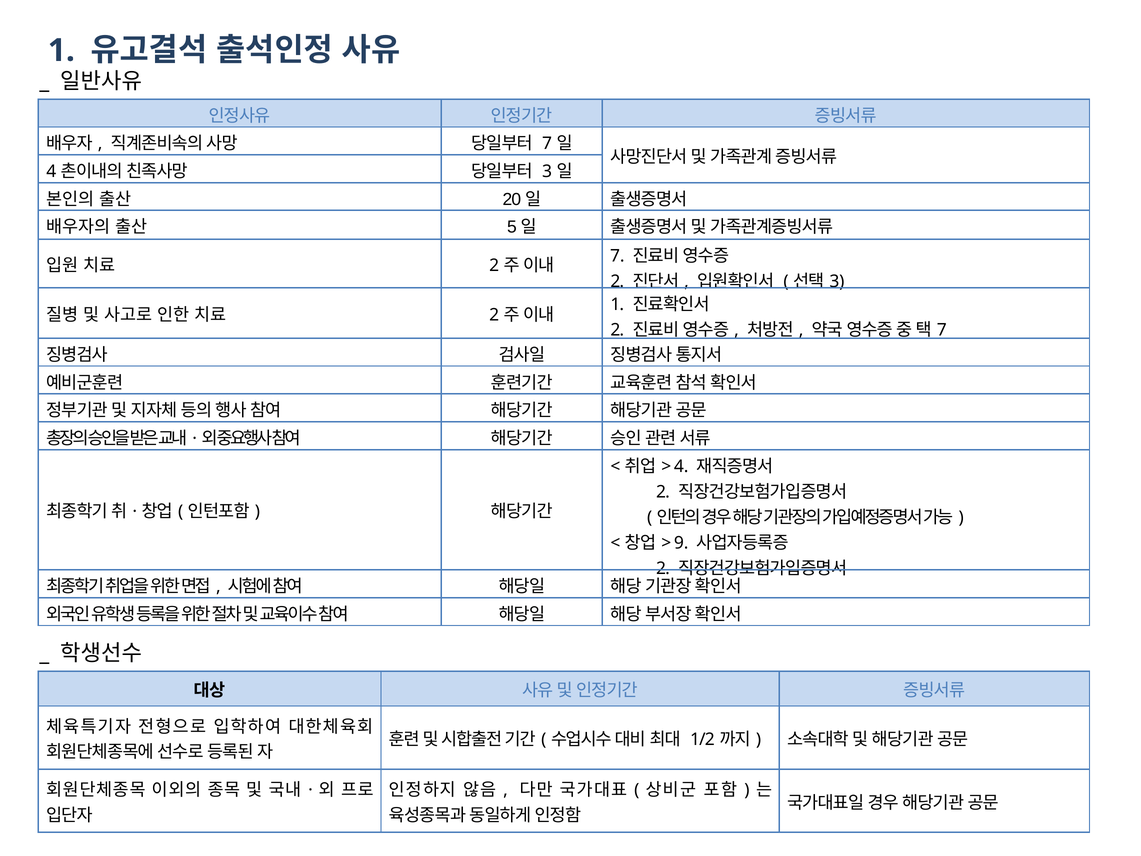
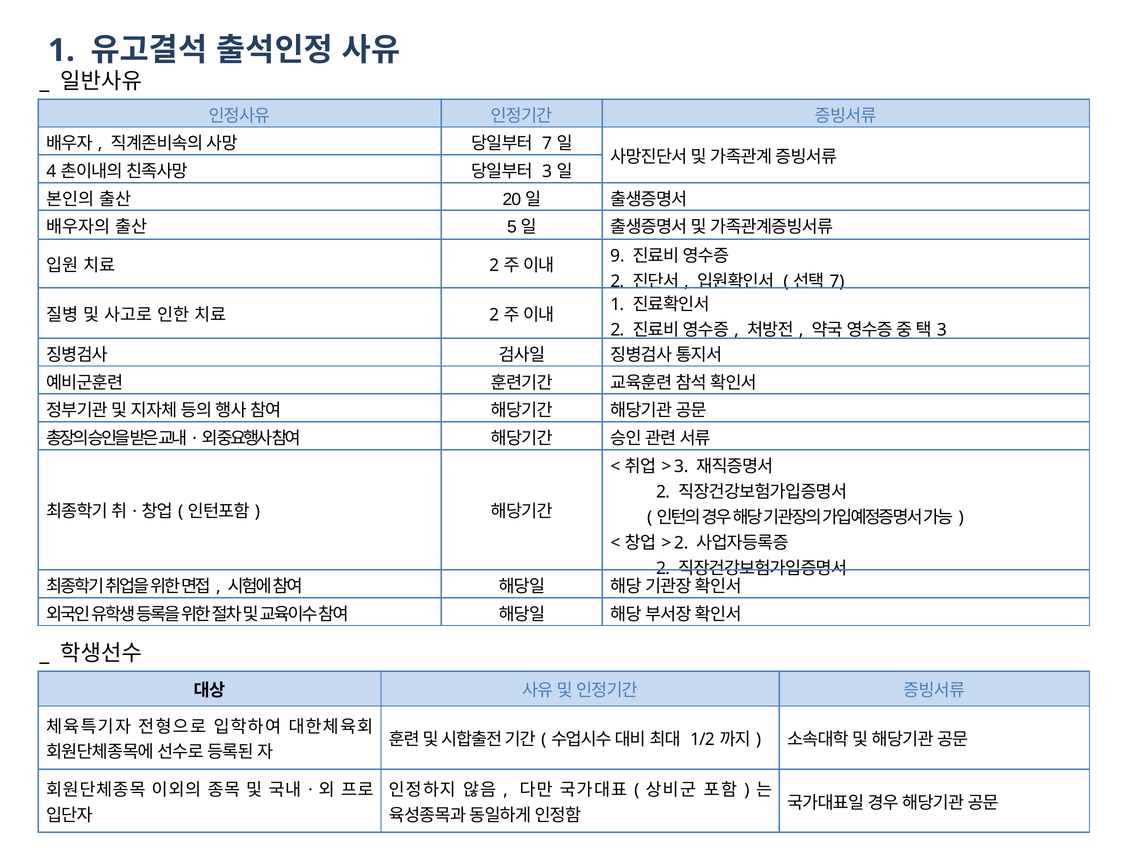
7 at (617, 256): 7 -> 9
3 at (837, 281): 3 -> 7
7 at (942, 330): 7 -> 3
4 at (681, 466): 4 -> 3
9 at (681, 543): 9 -> 2
